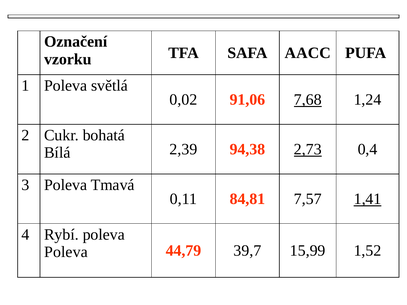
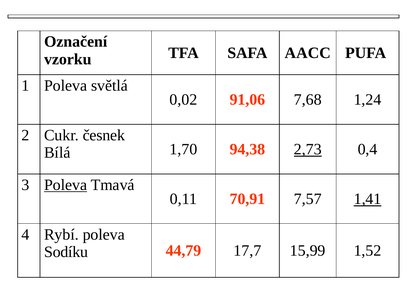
7,68 underline: present -> none
bohatá: bohatá -> česnek
2,39: 2,39 -> 1,70
Poleva at (66, 185) underline: none -> present
84,81: 84,81 -> 70,91
Poleva at (66, 252): Poleva -> Sodíku
39,7: 39,7 -> 17,7
